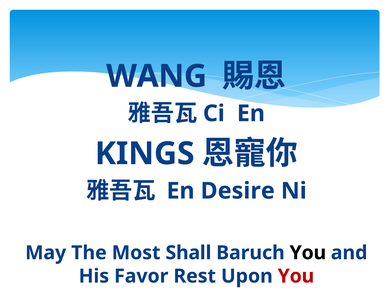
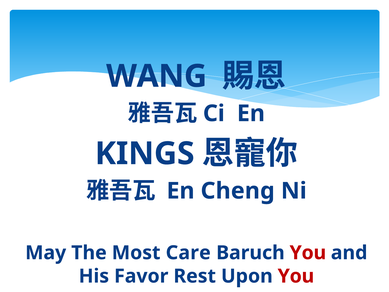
Desire: Desire -> Cheng
Shall: Shall -> Care
You at (308, 253) colour: black -> red
